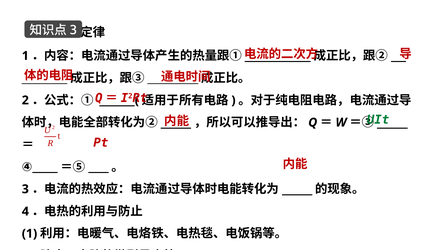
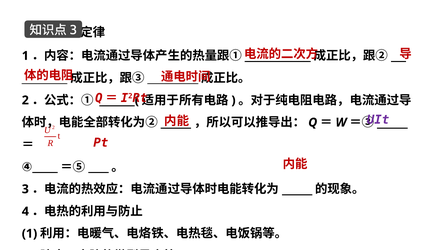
UIt colour: green -> purple
